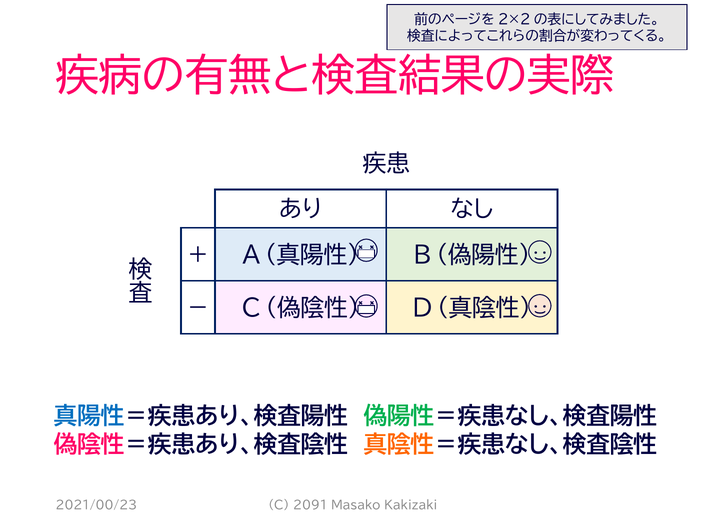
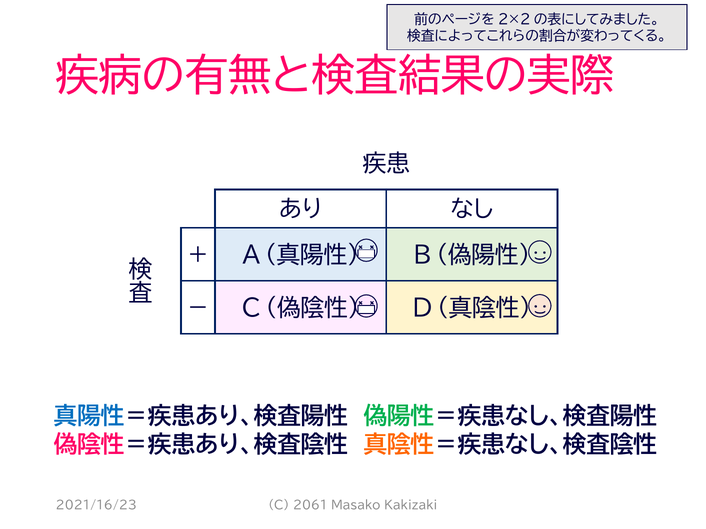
2021/00/23: 2021/00/23 -> 2021/16/23
2091: 2091 -> 2061
